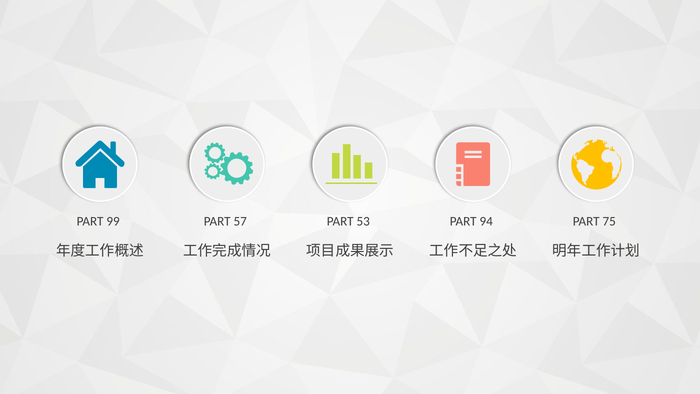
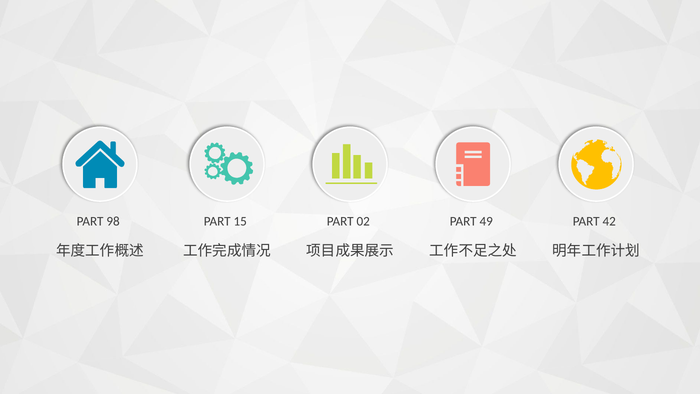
99: 99 -> 98
57: 57 -> 15
53: 53 -> 02
94: 94 -> 49
75: 75 -> 42
